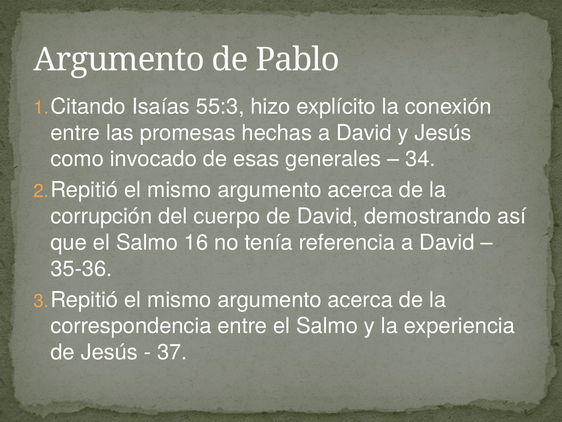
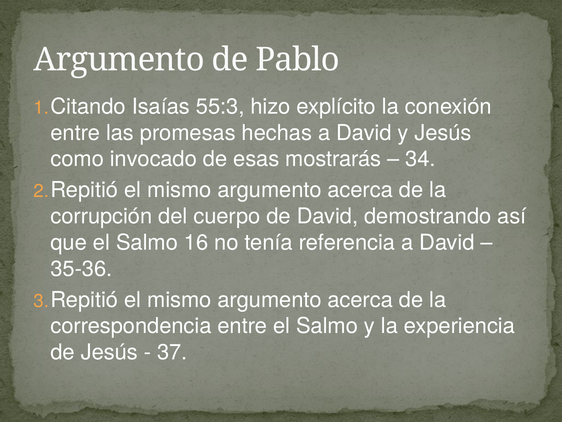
generales: generales -> mostrarás
